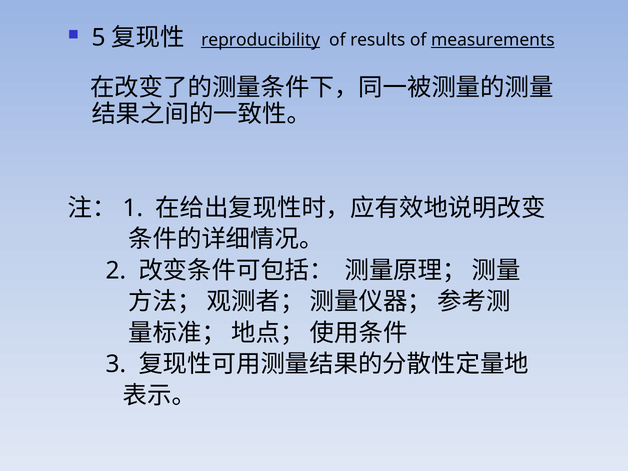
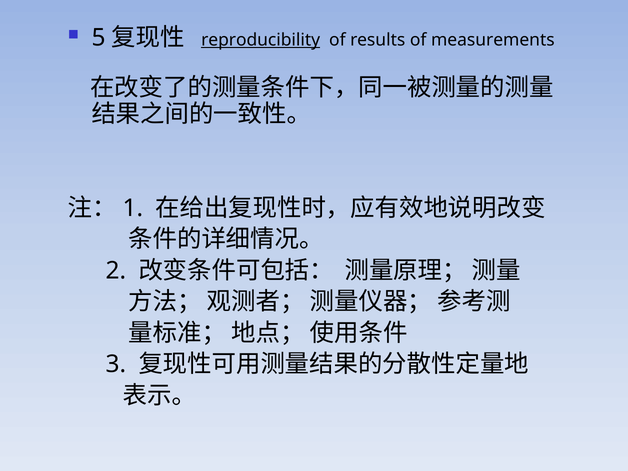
measurements underline: present -> none
